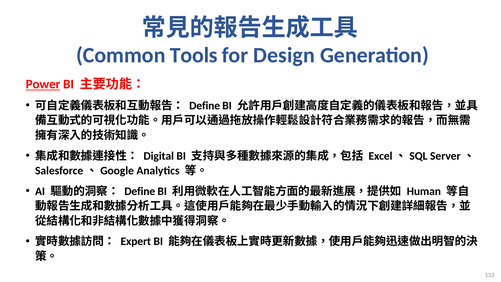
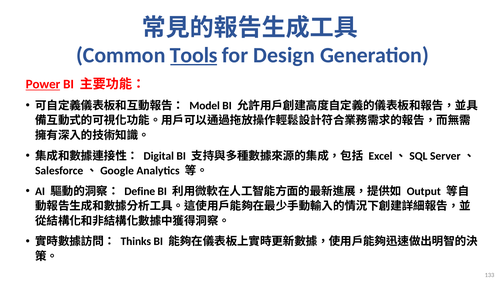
Tools underline: none -> present
Define at (205, 106): Define -> Model
Human: Human -> Output
Expert: Expert -> Thinks
